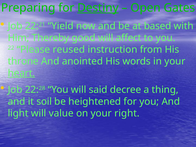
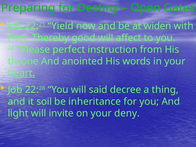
Destiny underline: present -> none
based: based -> widen
reused: reused -> perfect
heightened: heightened -> inheritance
value: value -> invite
right: right -> deny
